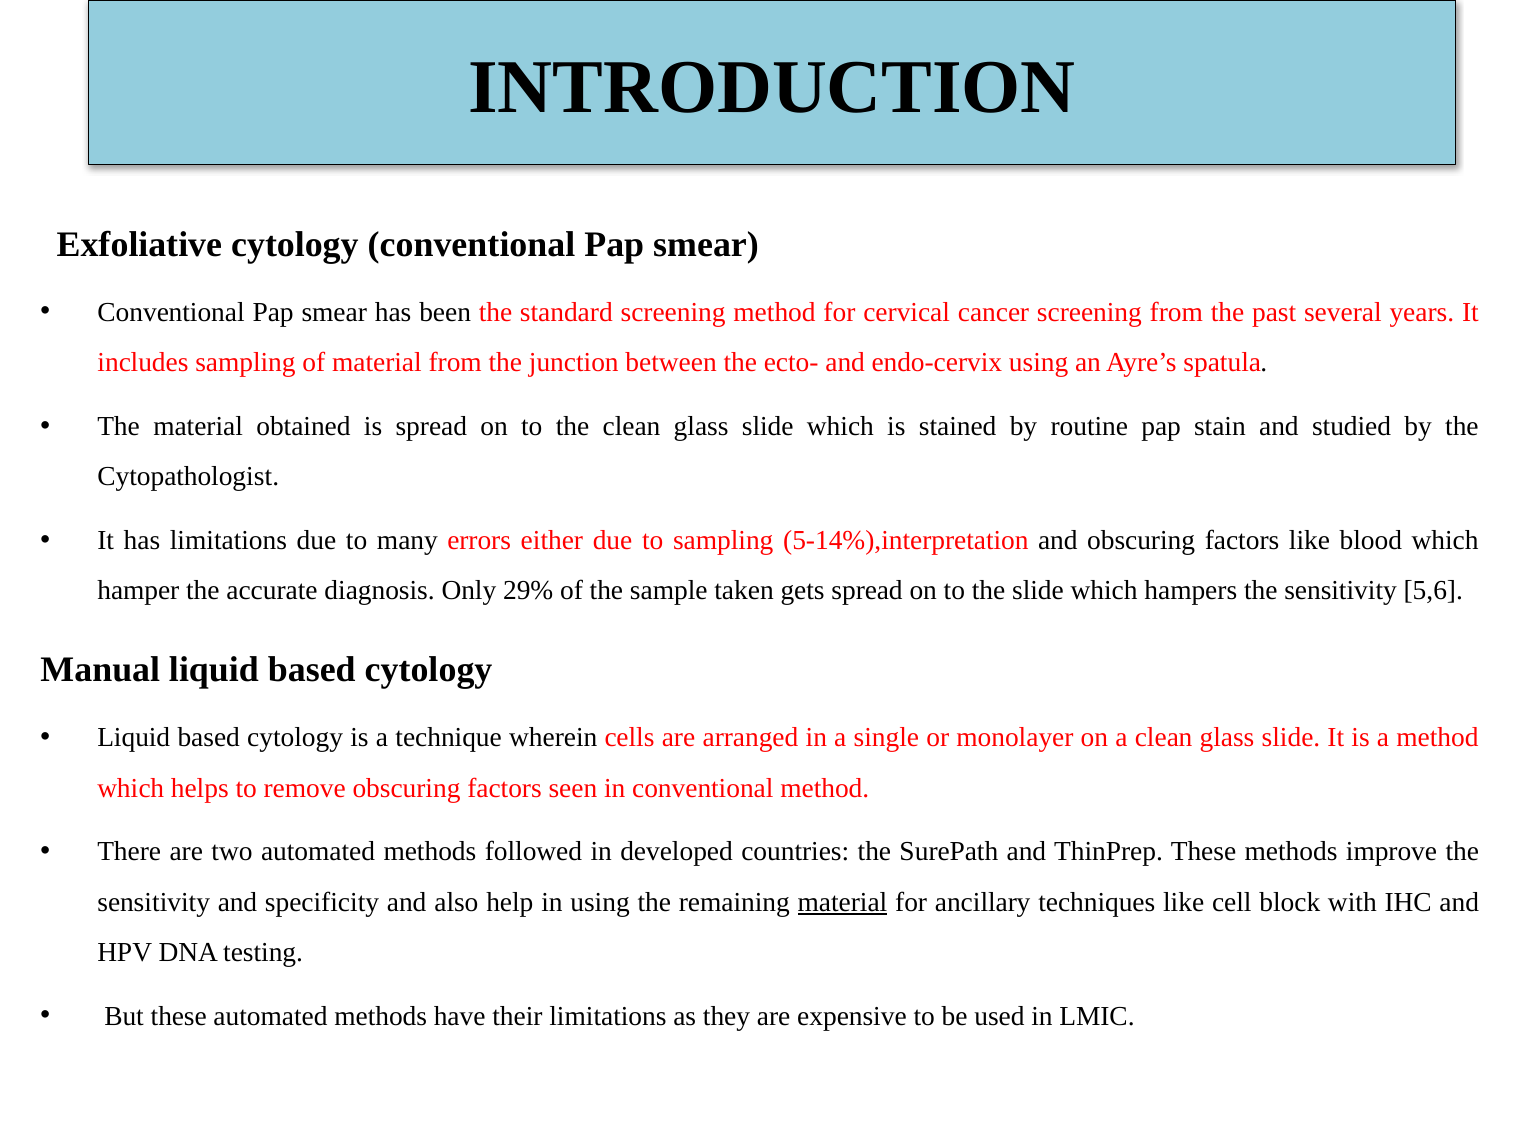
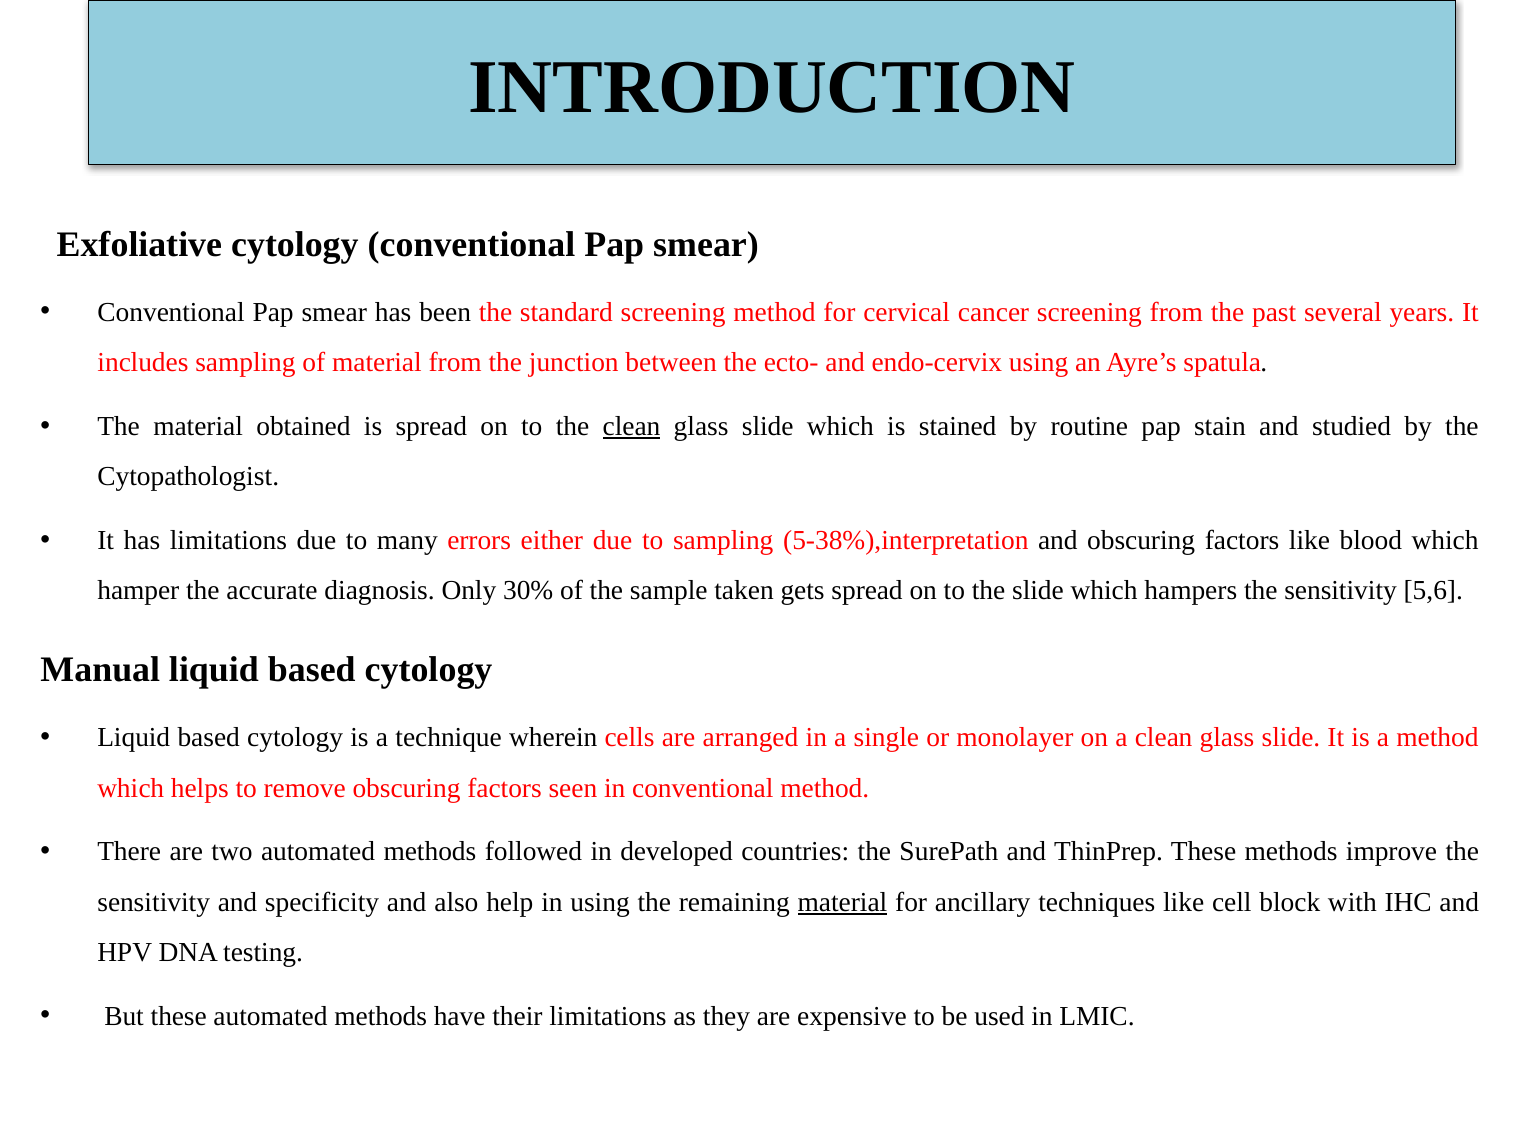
clean at (632, 427) underline: none -> present
5-14%),interpretation: 5-14%),interpretation -> 5-38%),interpretation
29%: 29% -> 30%
